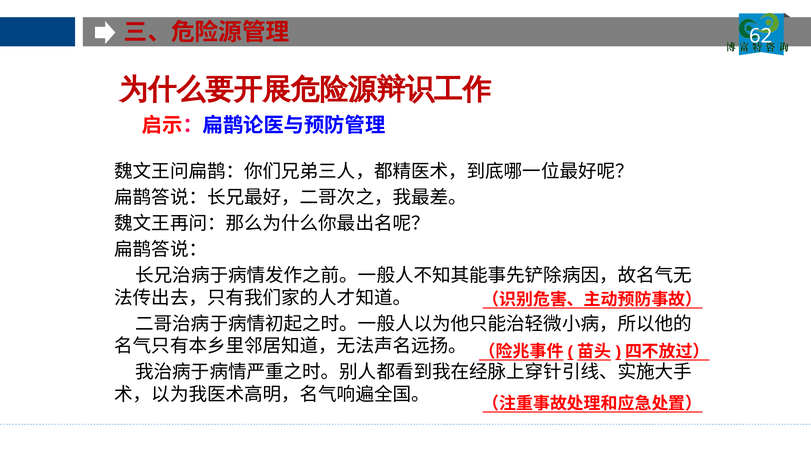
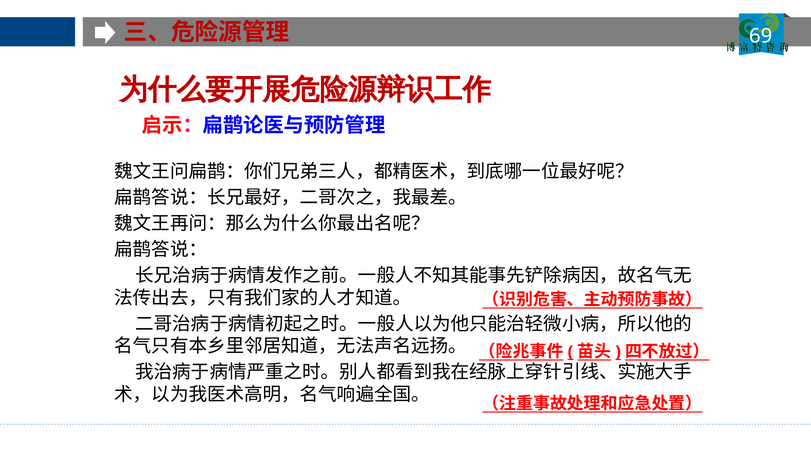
62: 62 -> 69
